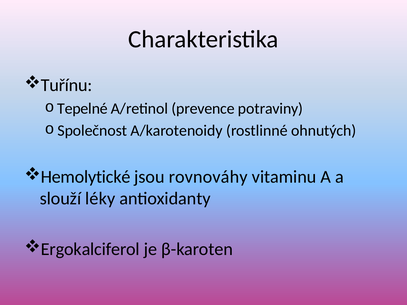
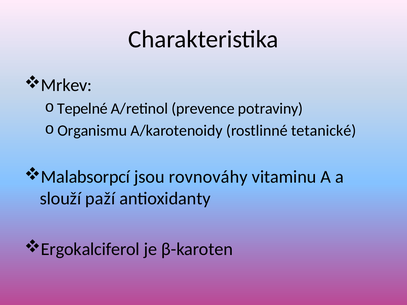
Tuřínu: Tuřínu -> Mrkev
Společnost: Společnost -> Organismu
ohnutých: ohnutých -> tetanické
Hemolytické: Hemolytické -> Malabsorpcí
léky: léky -> paží
